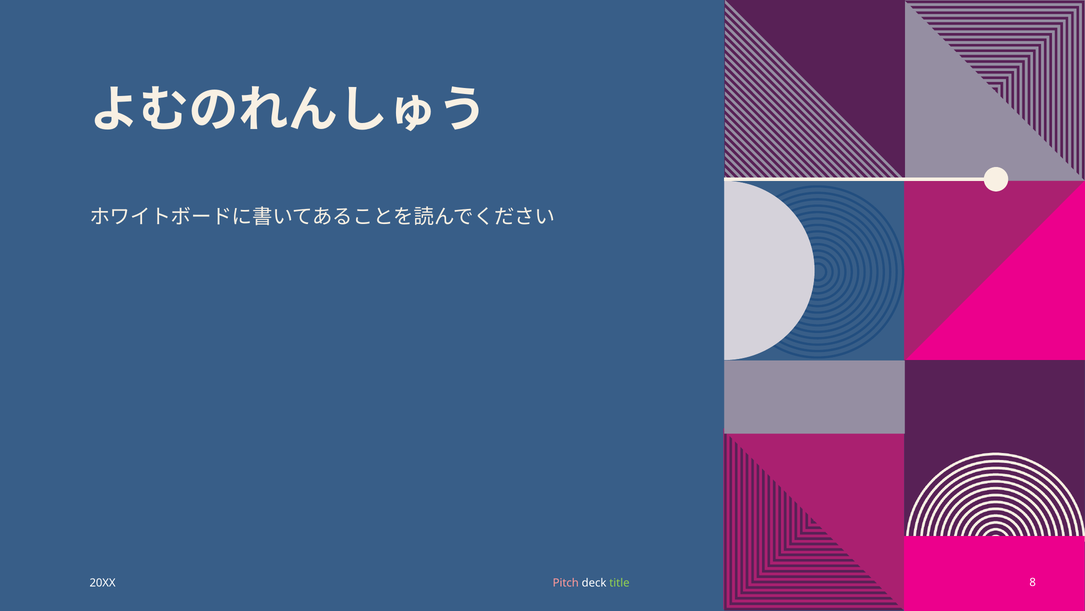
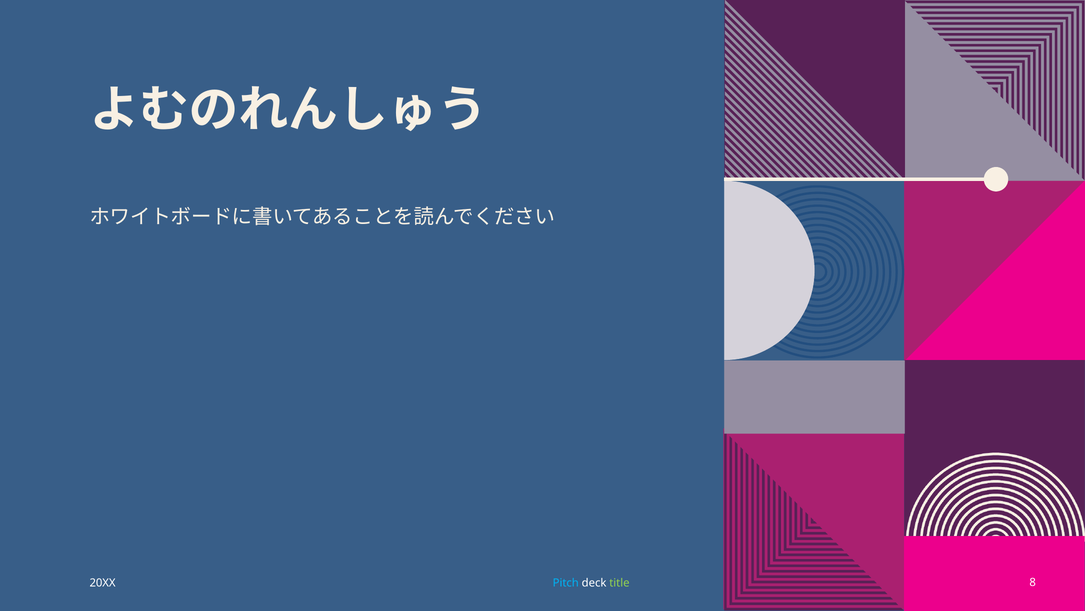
Pitch colour: pink -> light blue
